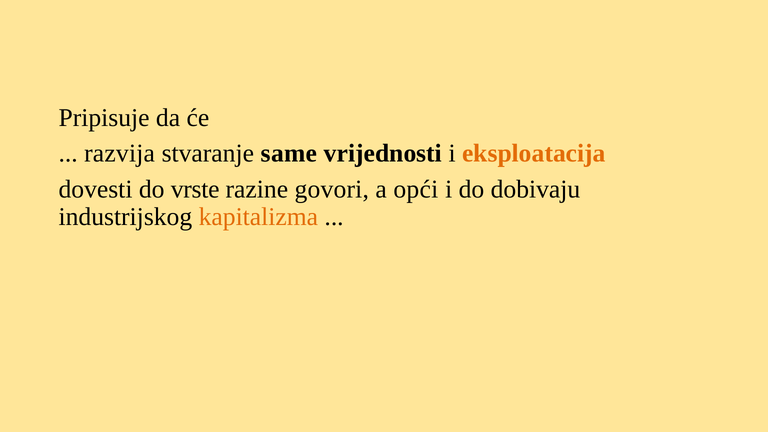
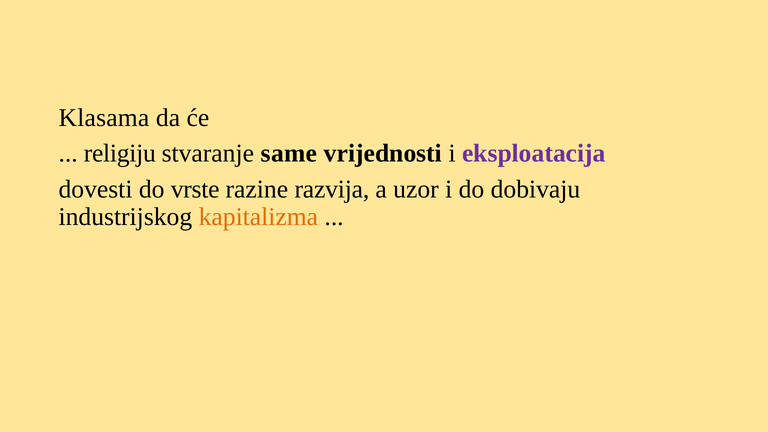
Pripisuje: Pripisuje -> Klasama
razvija: razvija -> religiju
eksploatacija colour: orange -> purple
govori: govori -> razvija
opći: opći -> uzor
